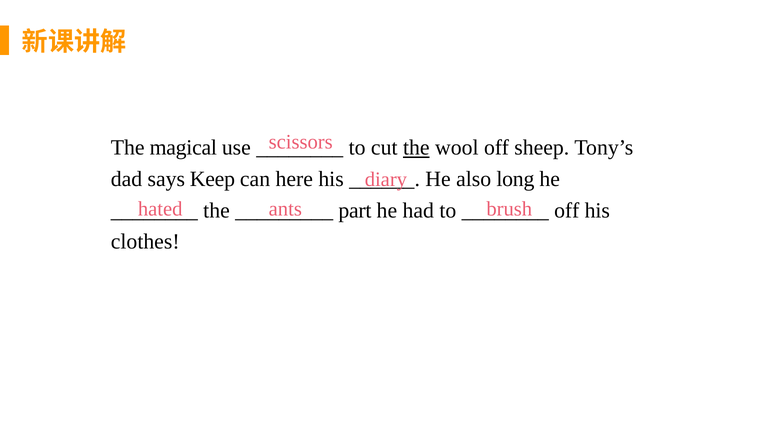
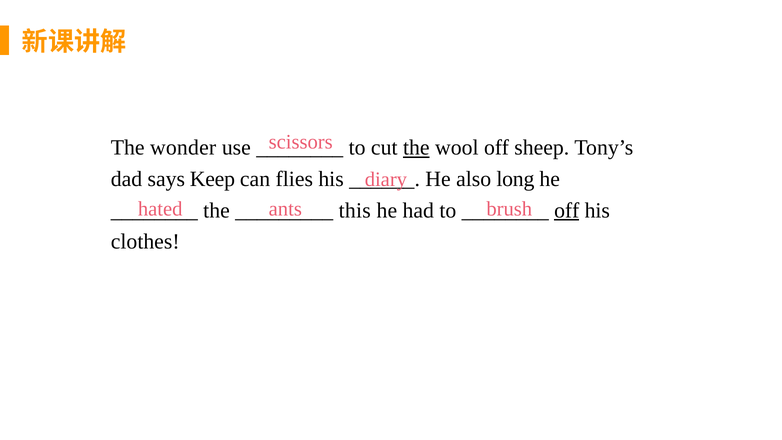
magical: magical -> wonder
here: here -> flies
part: part -> this
off at (567, 210) underline: none -> present
